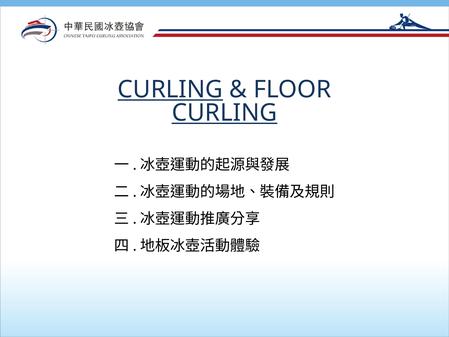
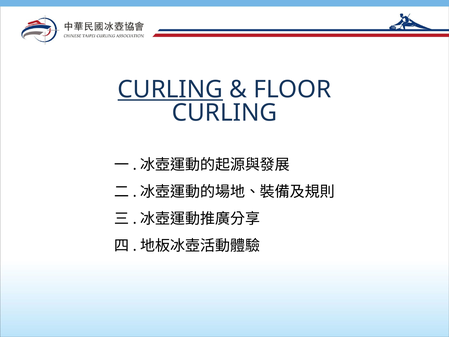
CURLING at (224, 113) underline: present -> none
